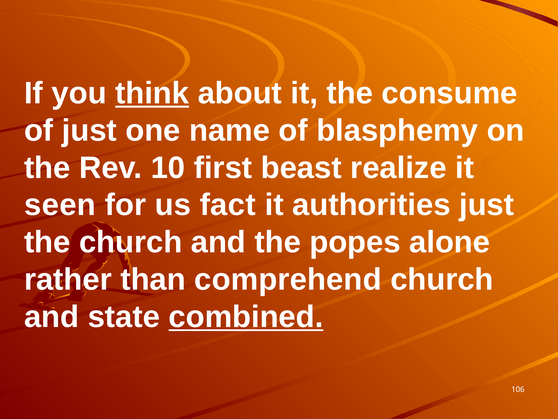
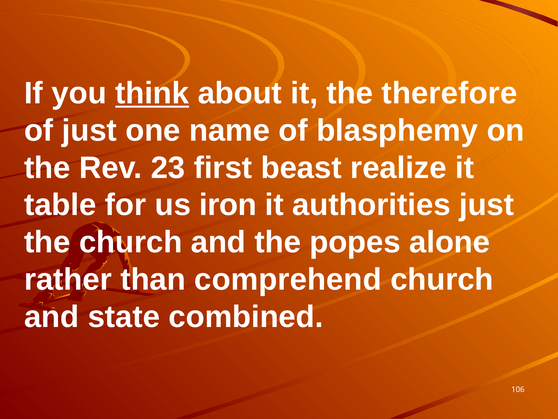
consume: consume -> therefore
10: 10 -> 23
seen: seen -> table
fact: fact -> iron
combined underline: present -> none
